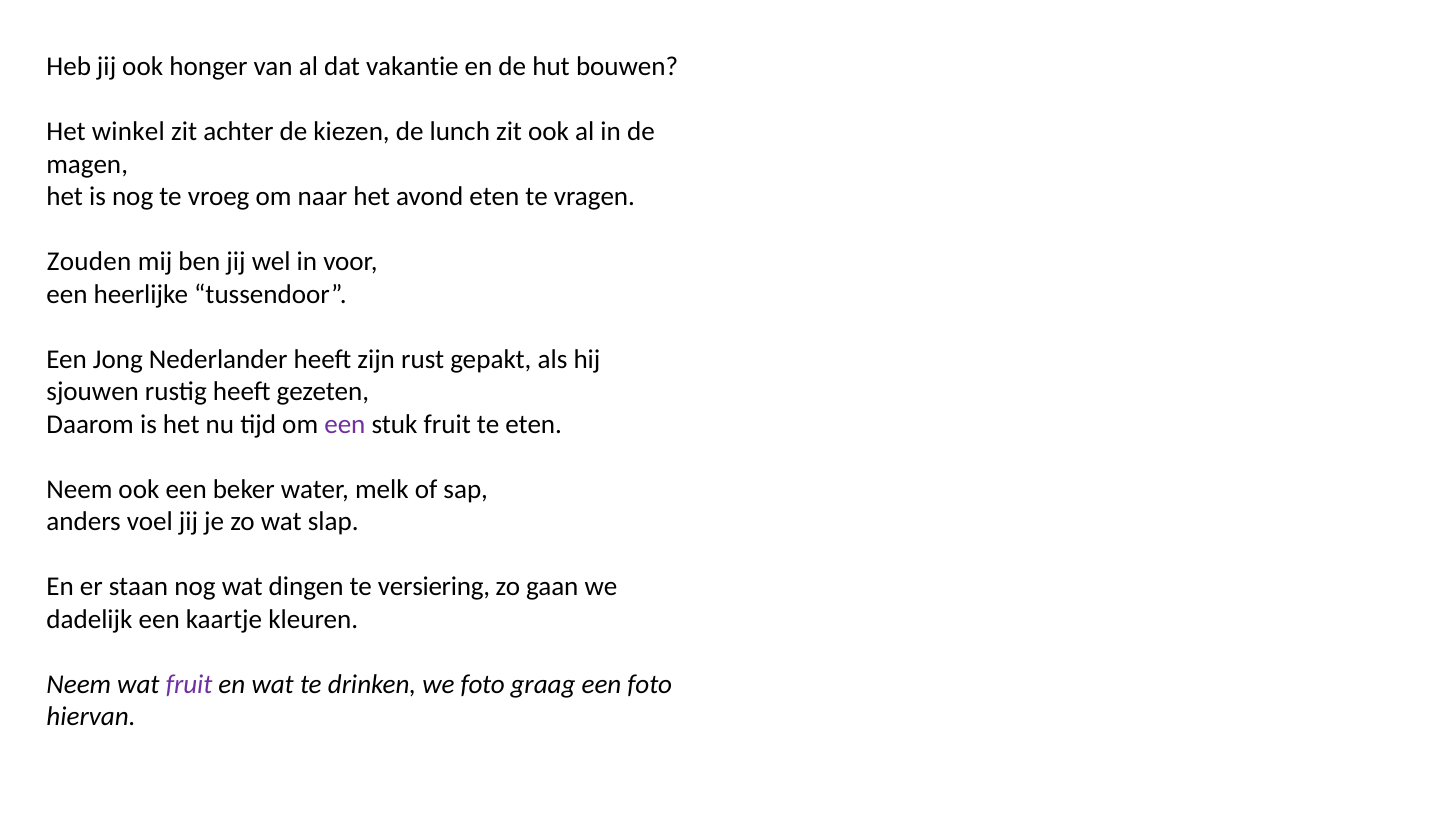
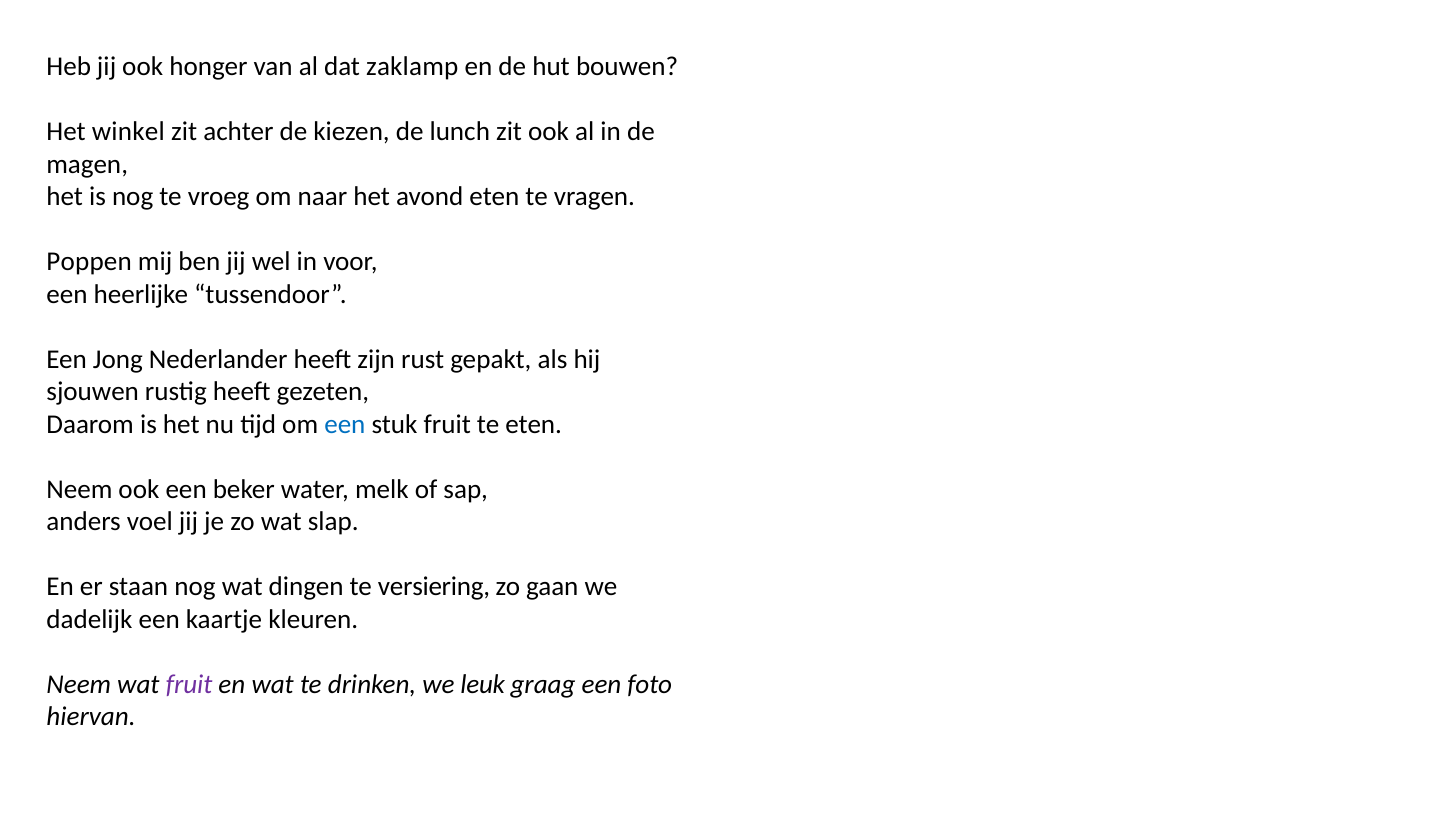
vakantie: vakantie -> zaklamp
Zouden: Zouden -> Poppen
een at (345, 425) colour: purple -> blue
we foto: foto -> leuk
